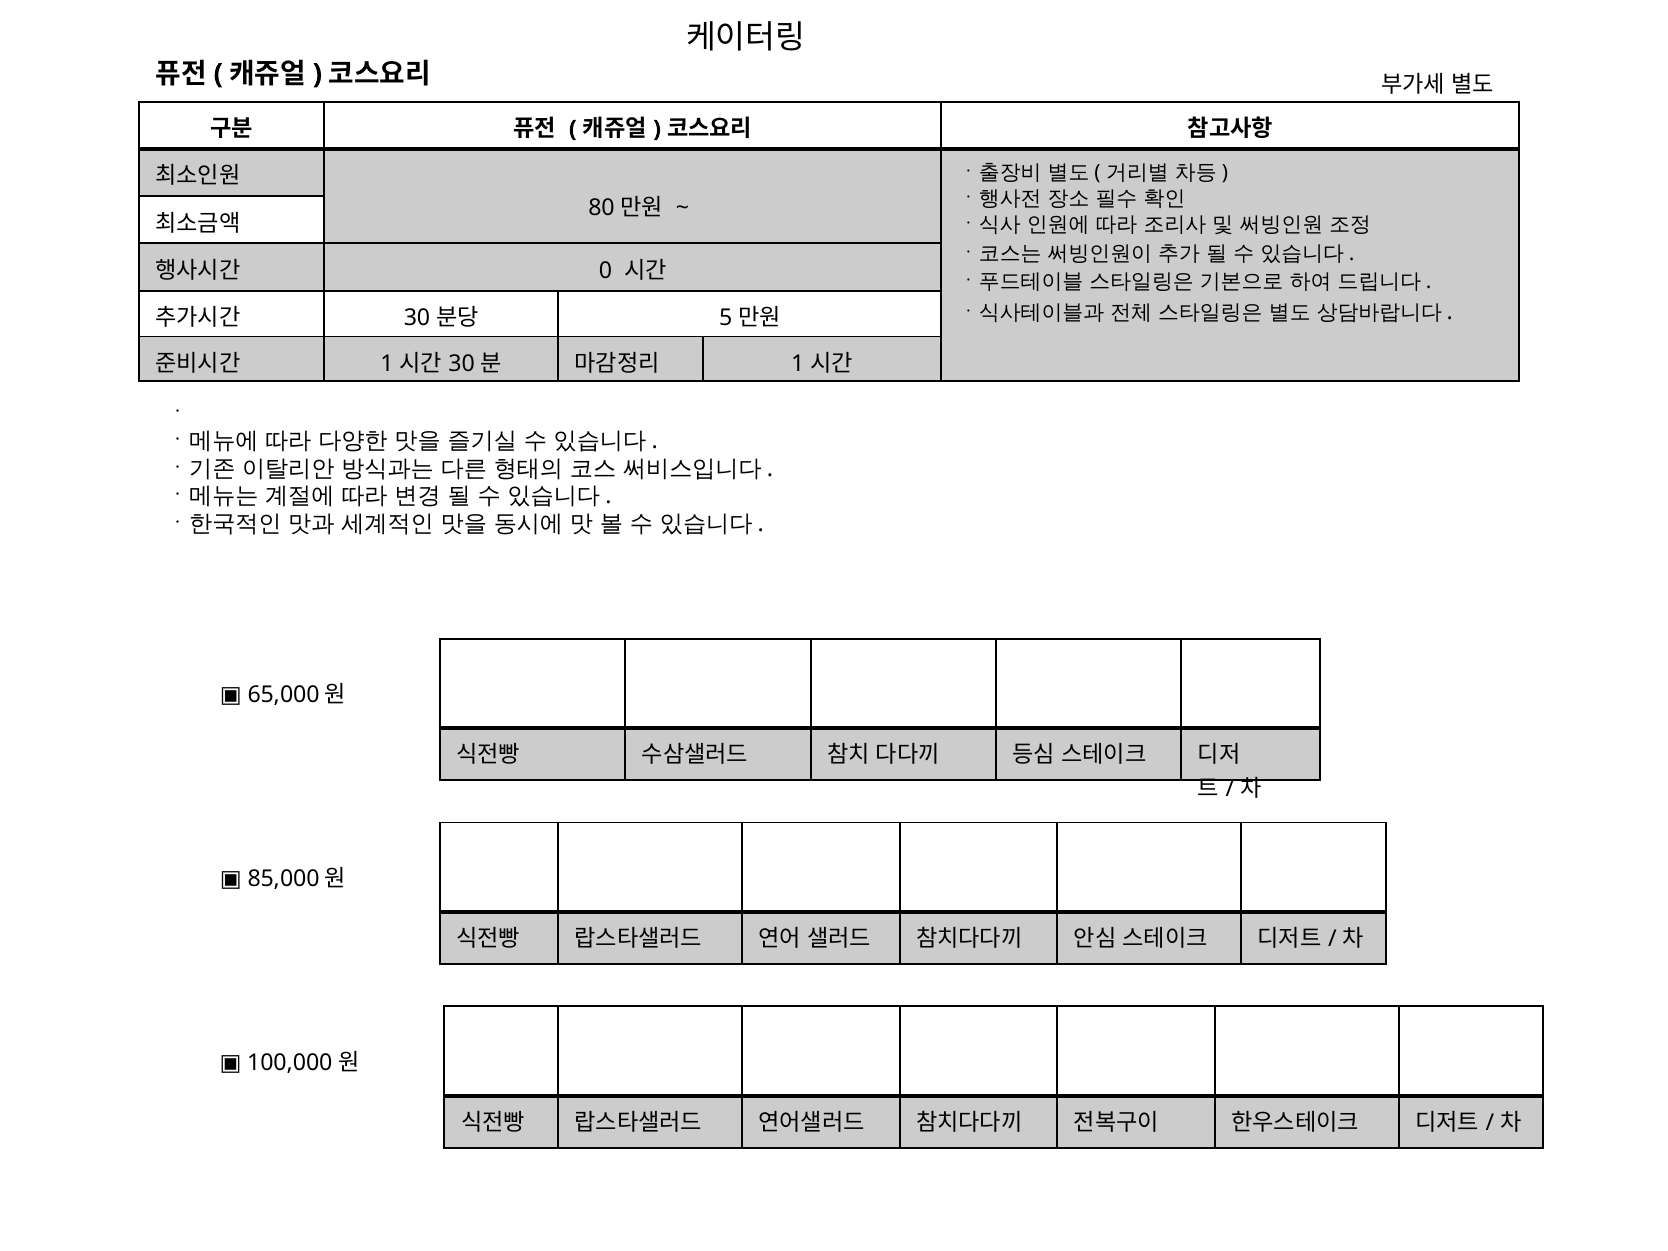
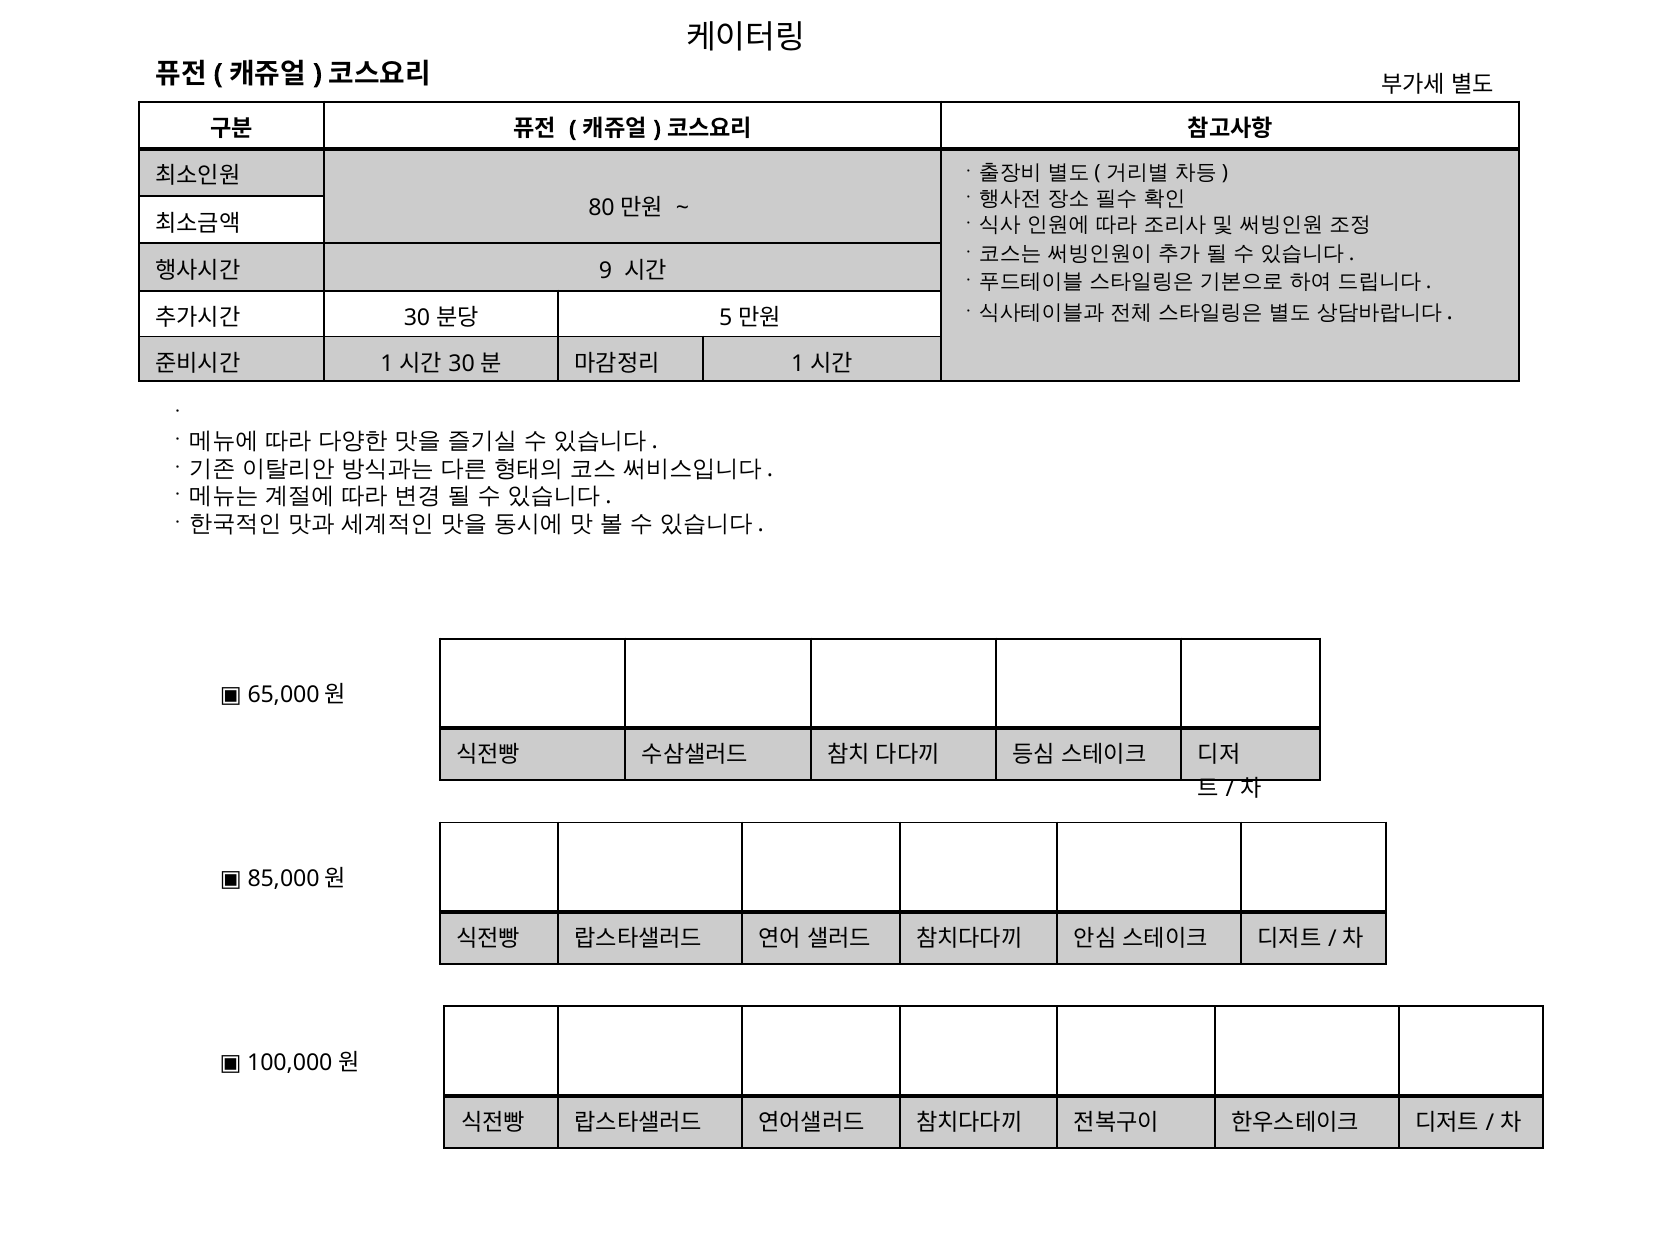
0: 0 -> 9
